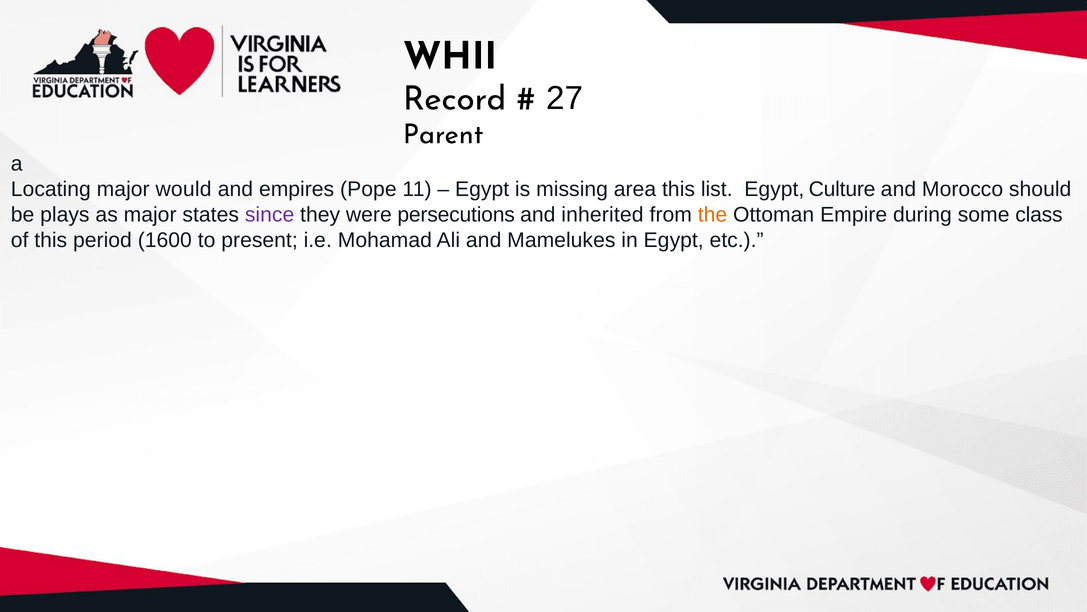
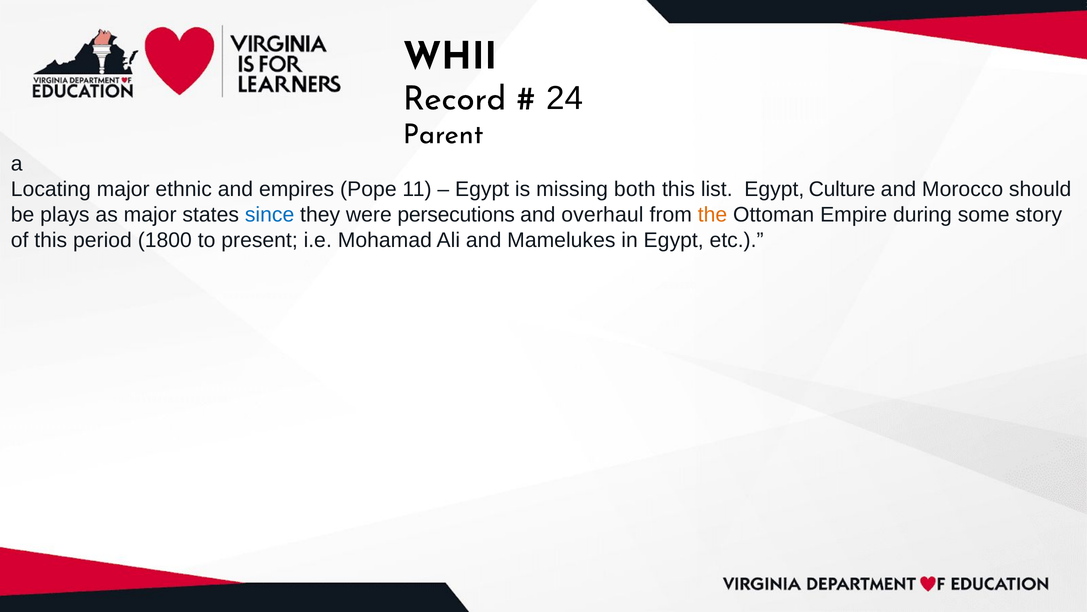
27: 27 -> 24
would: would -> ethnic
area: area -> both
since colour: purple -> blue
inherited: inherited -> overhaul
class: class -> story
1600: 1600 -> 1800
